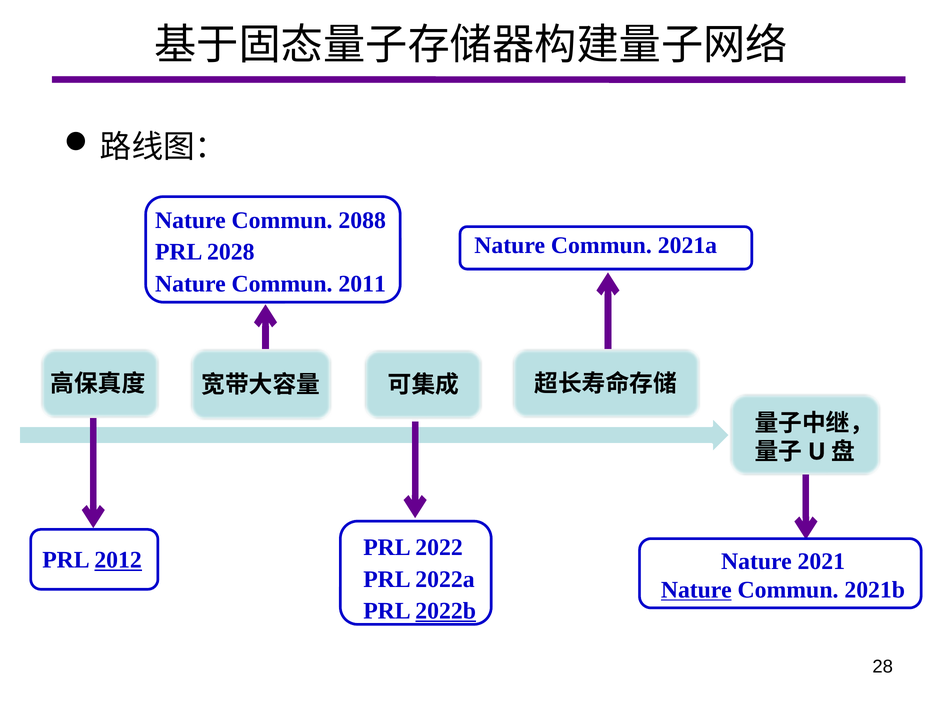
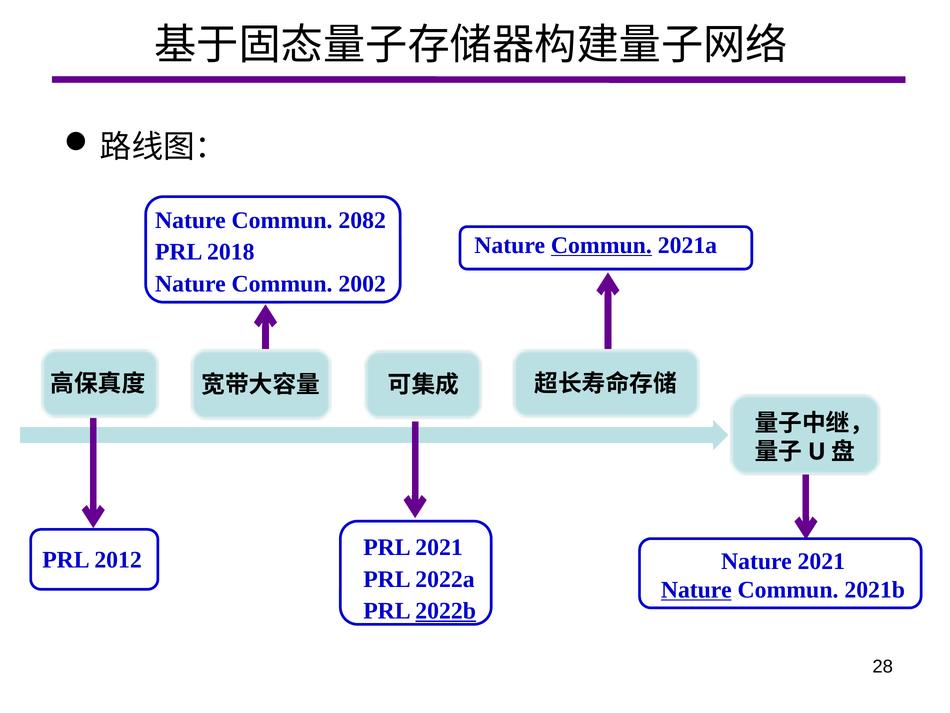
2088: 2088 -> 2082
Commun at (601, 245) underline: none -> present
2028: 2028 -> 2018
2011: 2011 -> 2002
PRL 2022: 2022 -> 2021
2012 underline: present -> none
